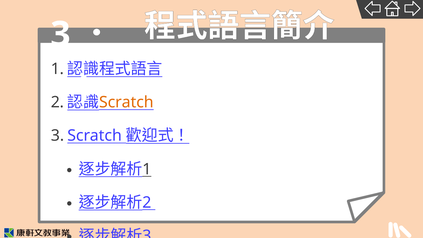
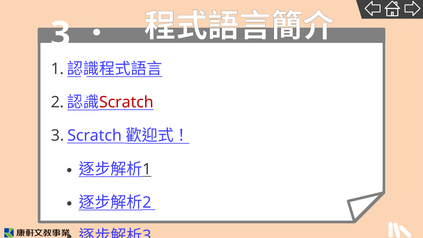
Scratch colour: orange -> red
